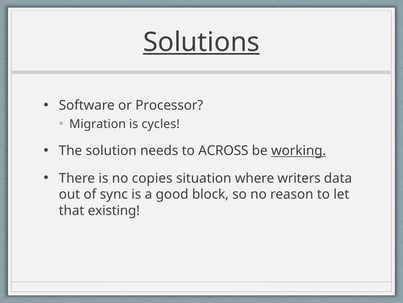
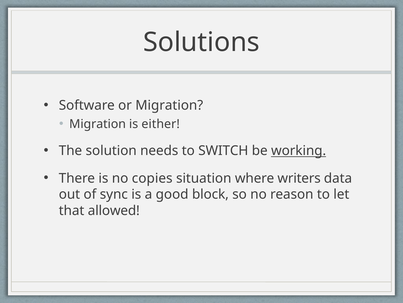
Solutions underline: present -> none
or Processor: Processor -> Migration
cycles: cycles -> either
ACROSS: ACROSS -> SWITCH
existing: existing -> allowed
